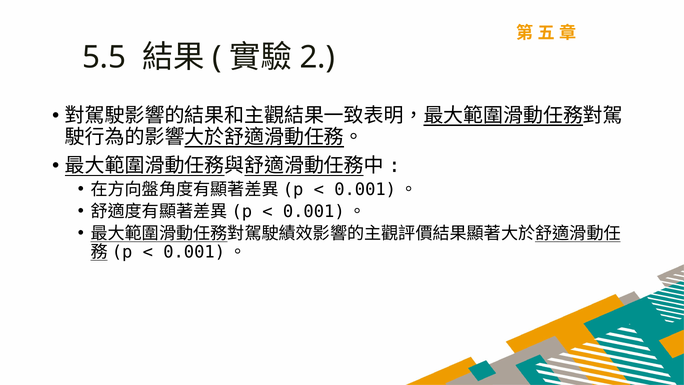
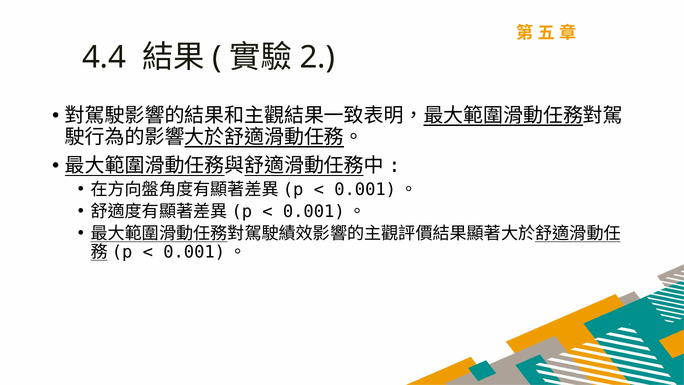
5.5: 5.5 -> 4.4
